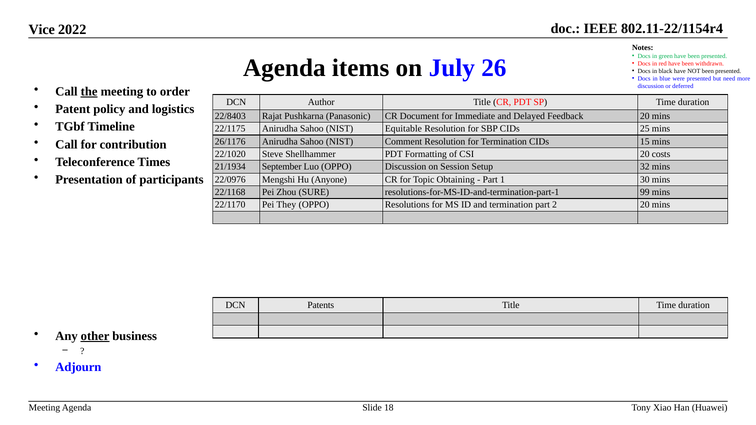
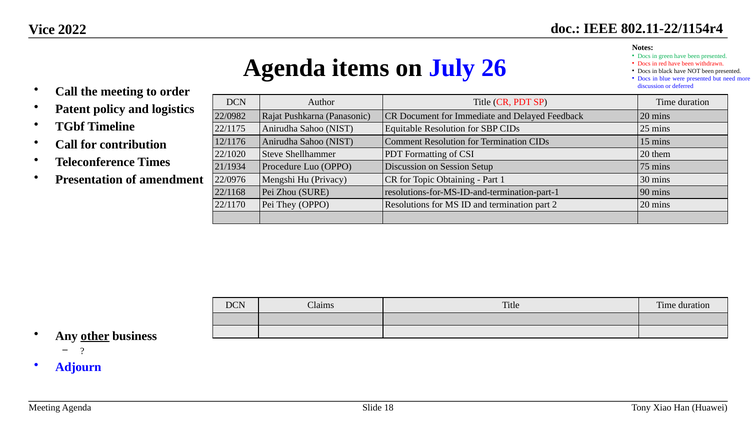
the underline: present -> none
22/8403: 22/8403 -> 22/0982
26/1176: 26/1176 -> 12/1176
costs: costs -> them
September: September -> Procedure
32: 32 -> 75
participants: participants -> amendment
Anyone: Anyone -> Privacy
99: 99 -> 90
Patents: Patents -> Claims
